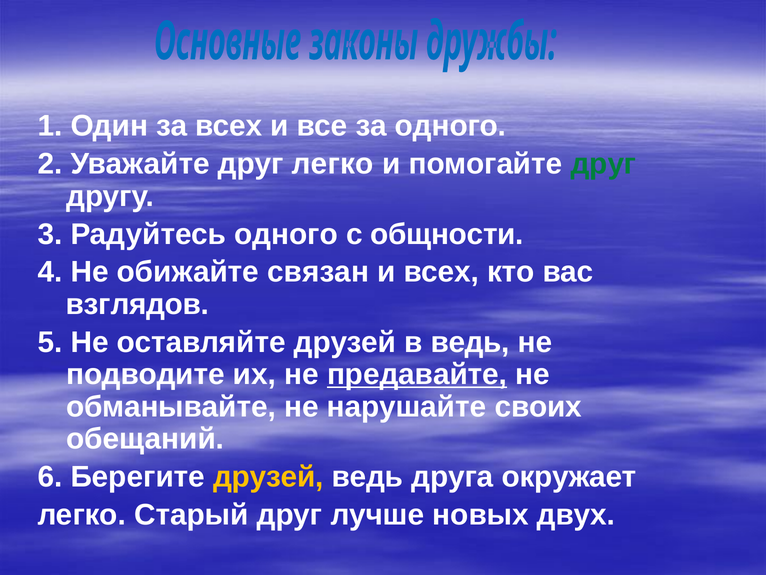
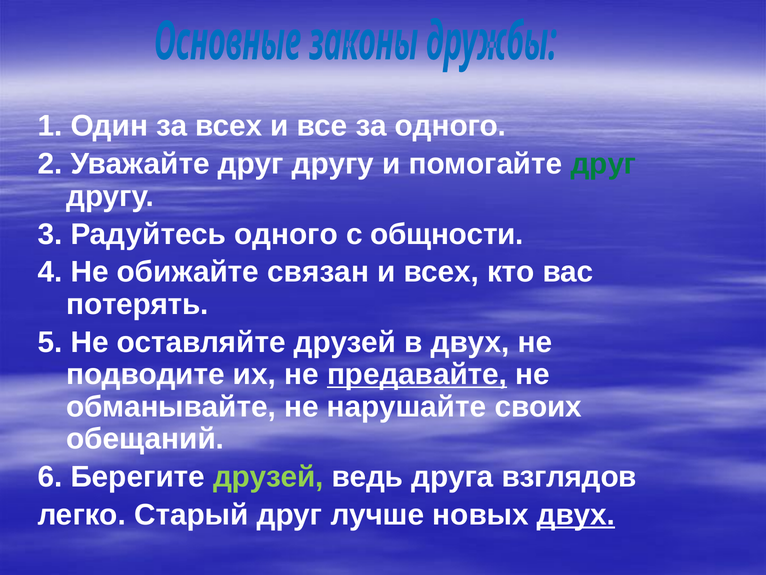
Уважайте друг легко: легко -> другу
взглядов: взглядов -> потерять
в ведь: ведь -> двух
друзей at (268, 476) colour: yellow -> light green
окружает: окружает -> взглядов
двух at (576, 514) underline: none -> present
